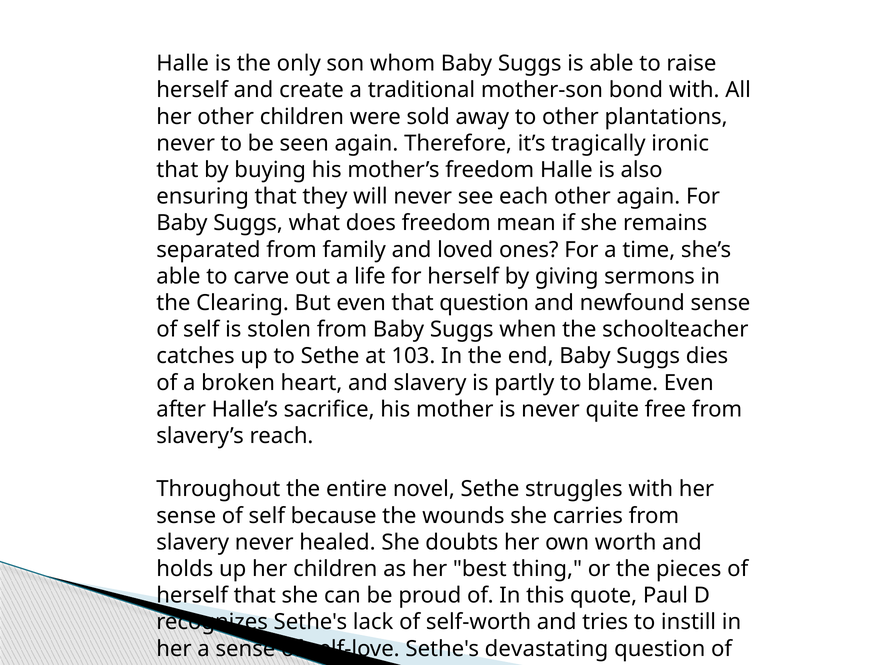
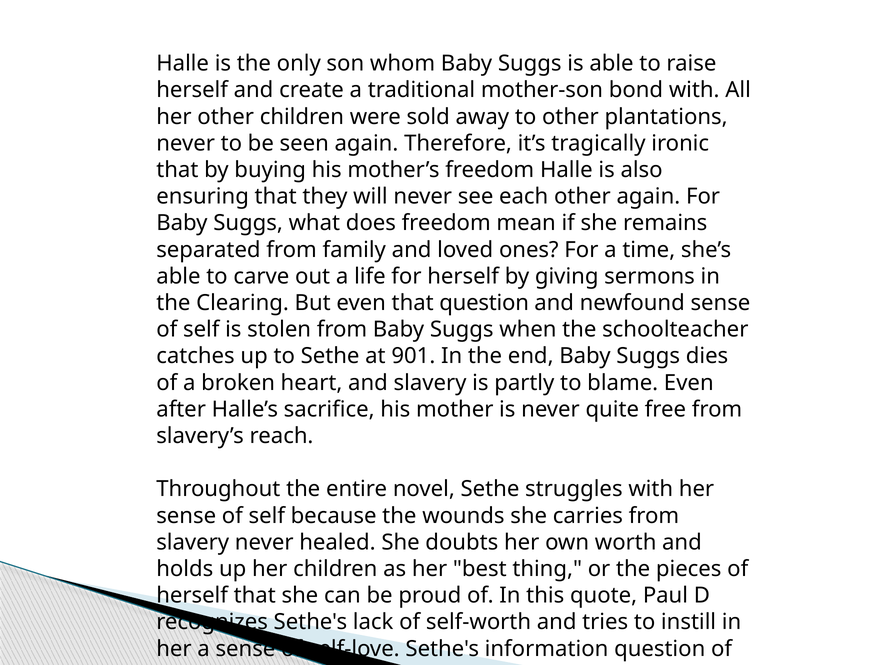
103: 103 -> 901
devastating: devastating -> information
